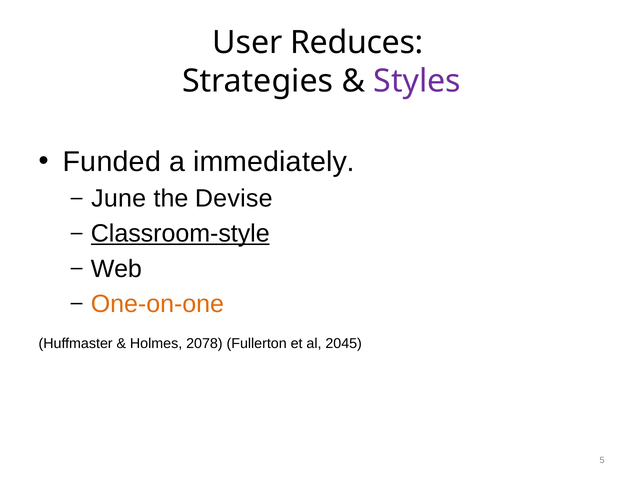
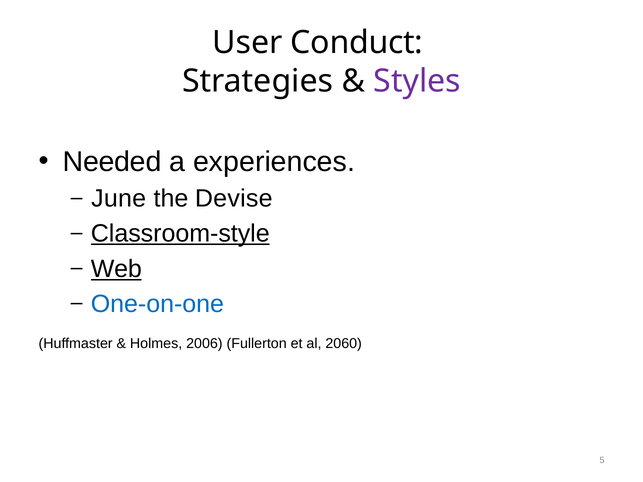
Reduces: Reduces -> Conduct
Funded: Funded -> Needed
immediately: immediately -> experiences
Web underline: none -> present
One-on-one colour: orange -> blue
2078: 2078 -> 2006
2045: 2045 -> 2060
